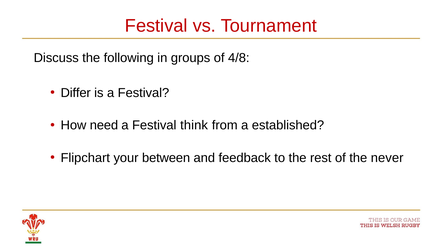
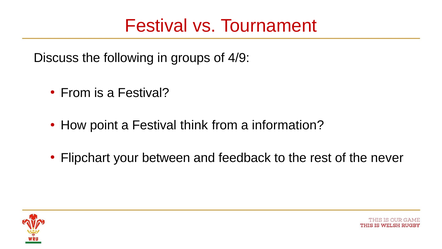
4/8: 4/8 -> 4/9
Differ at (76, 93): Differ -> From
need: need -> point
established: established -> information
